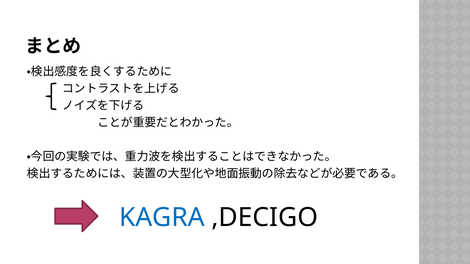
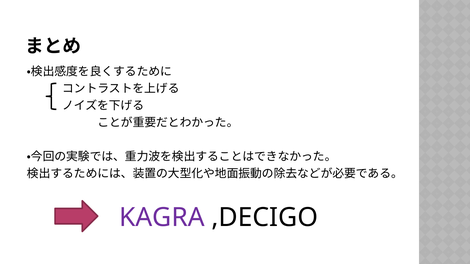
KAGRA colour: blue -> purple
